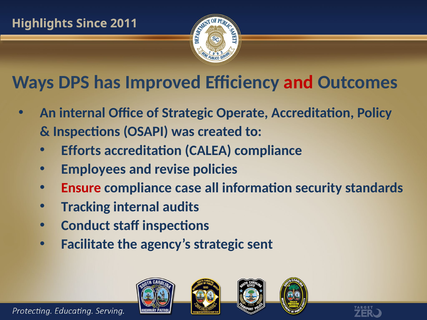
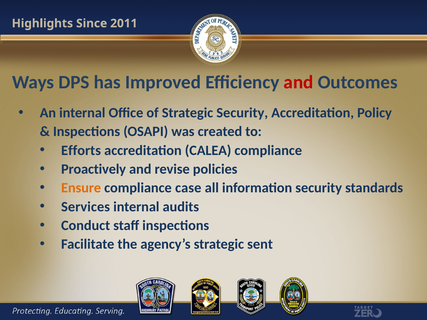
Strategic Operate: Operate -> Security
Employees: Employees -> Proactively
Ensure colour: red -> orange
Tracking: Tracking -> Services
